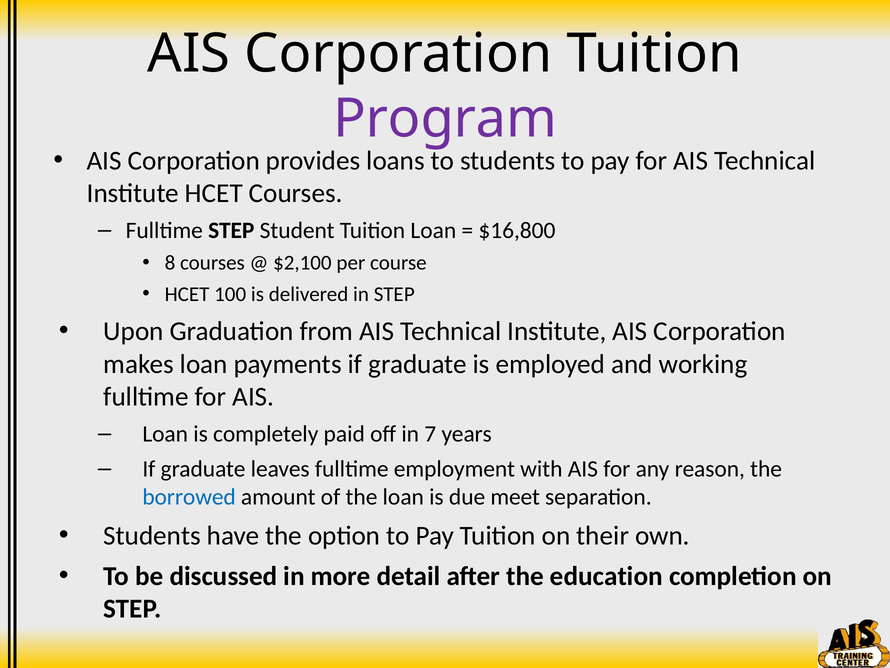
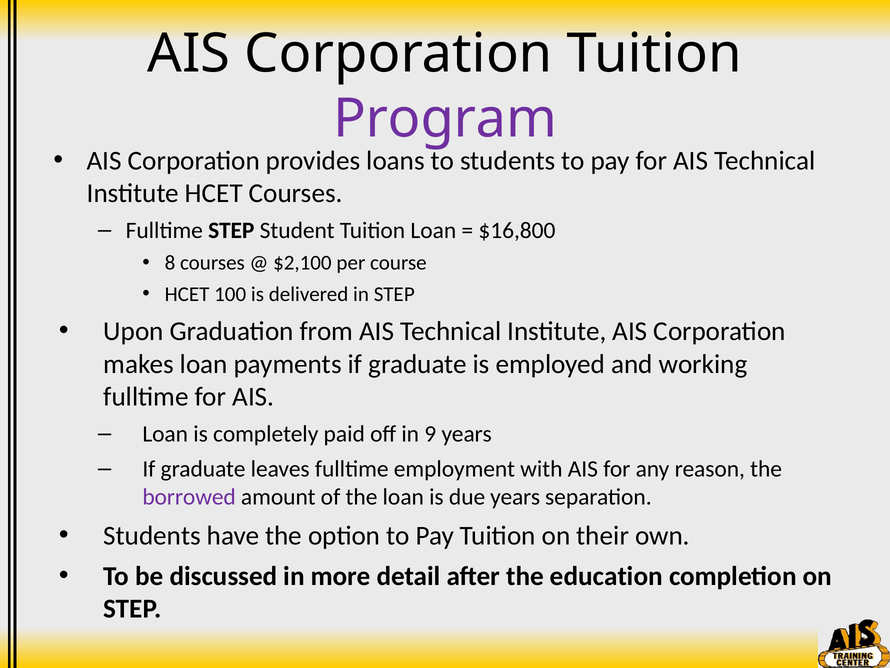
7: 7 -> 9
borrowed colour: blue -> purple
due meet: meet -> years
